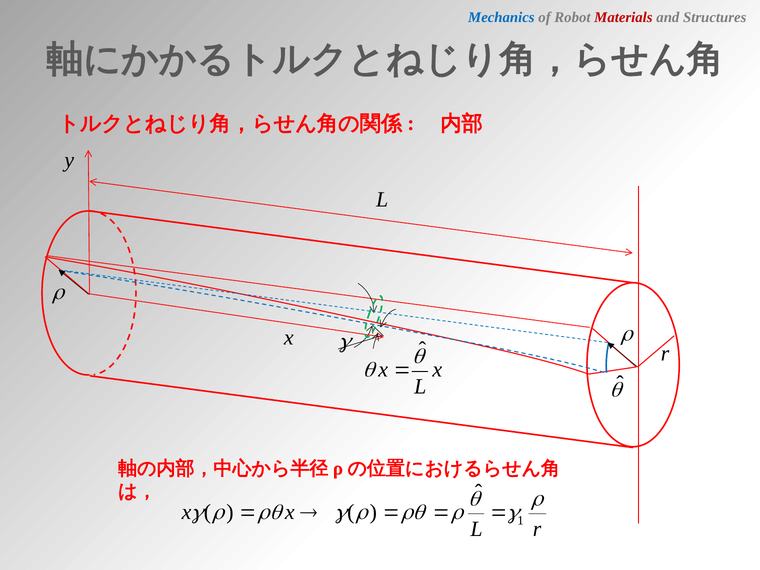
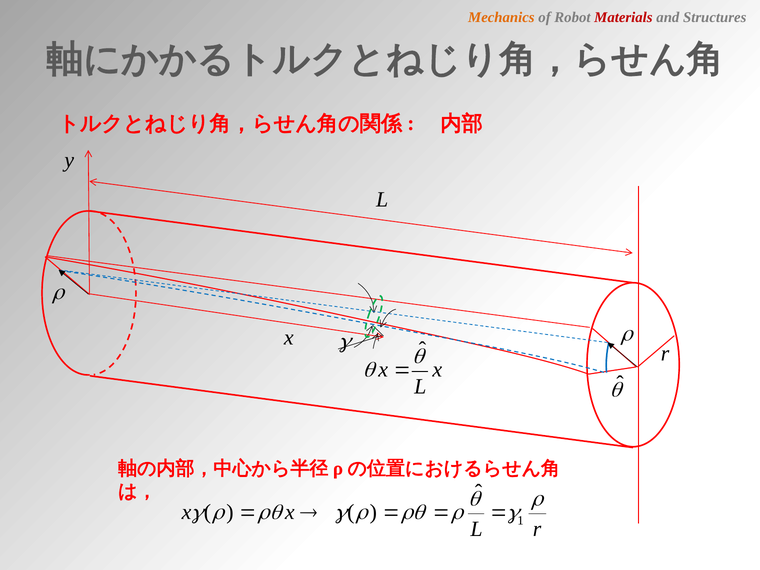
Mechanics colour: blue -> orange
